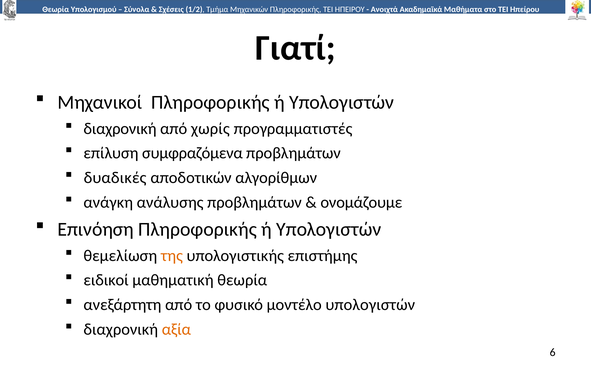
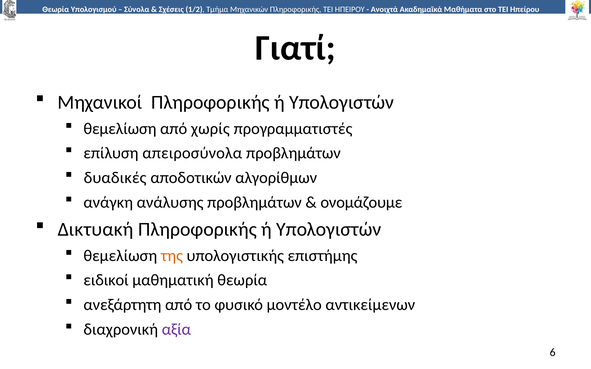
διαχρονική at (120, 129): διαχρονική -> θεμελίωση
συμφραζόμενα: συμφραζόμενα -> απειροσύνολα
Επινόηση: Επινόηση -> Δικτυακή
μοντέλο υπολογιστών: υπολογιστών -> αντικείμενων
αξία colour: orange -> purple
